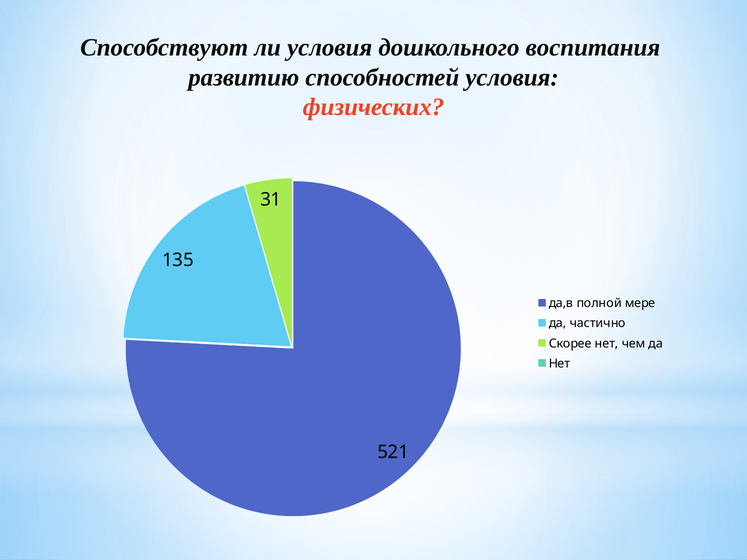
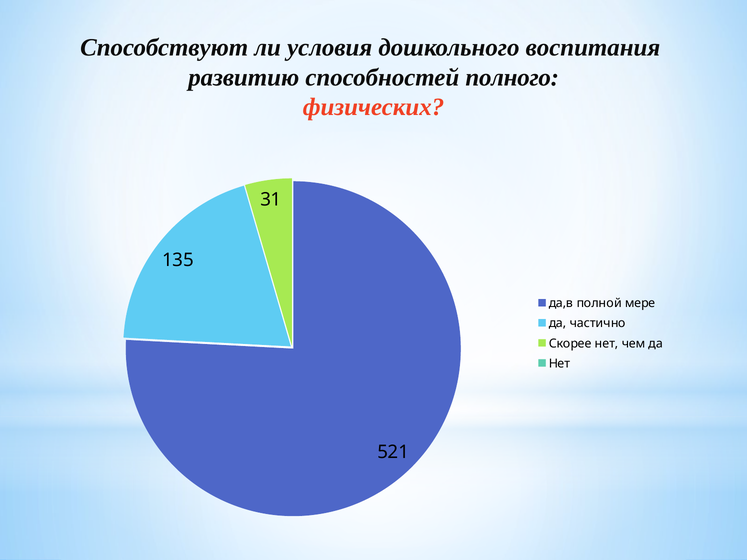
способностей условия: условия -> полного
